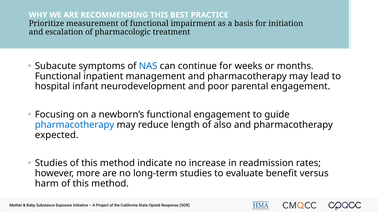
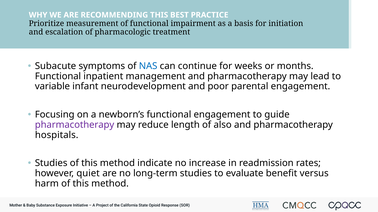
hospital: hospital -> variable
pharmacotherapy at (75, 125) colour: blue -> purple
expected: expected -> hospitals
more: more -> quiet
